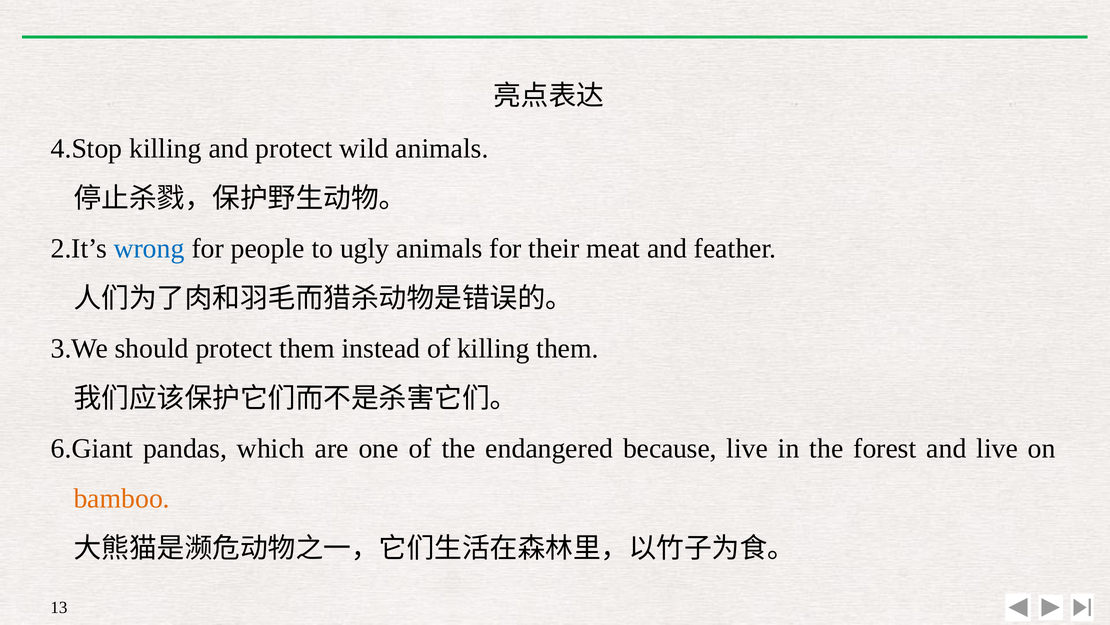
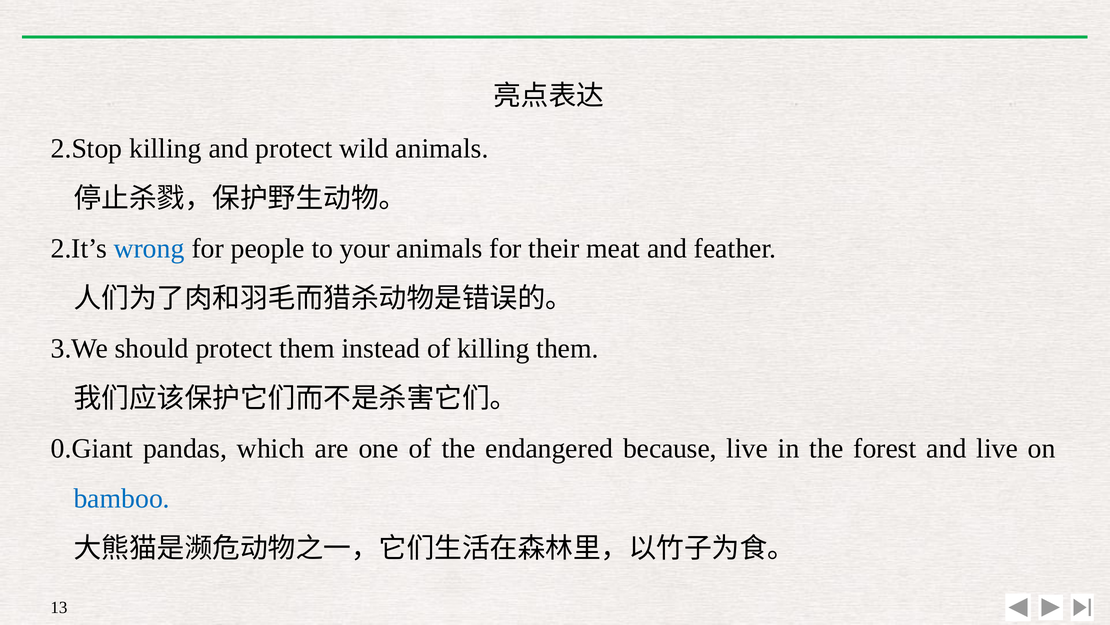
4.Stop: 4.Stop -> 2.Stop
ugly: ugly -> your
6.Giant: 6.Giant -> 0.Giant
bamboo colour: orange -> blue
